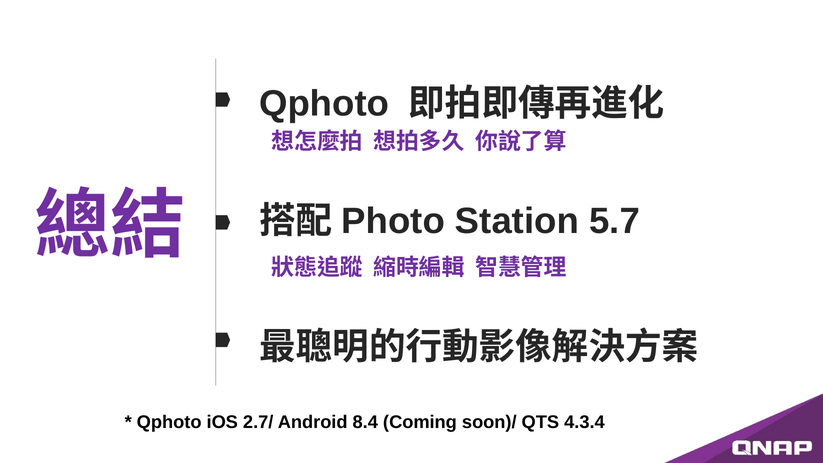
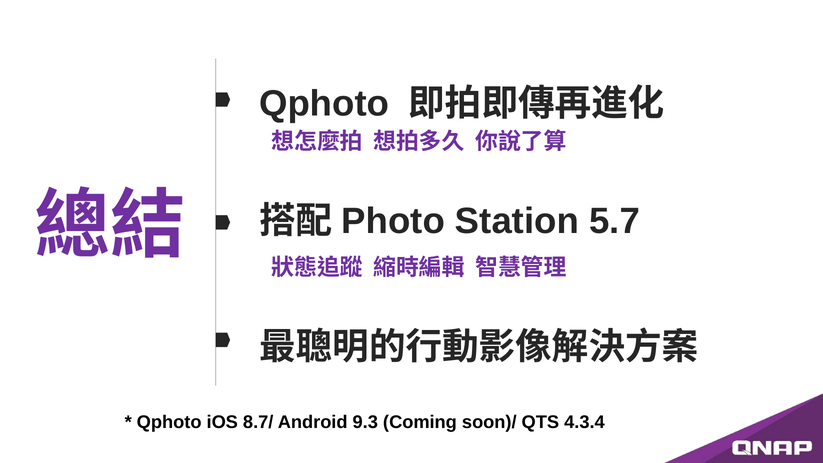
2.7/: 2.7/ -> 8.7/
8.4: 8.4 -> 9.3
